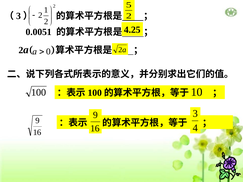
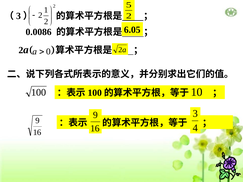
4.25: 4.25 -> 6.05
0.0051: 0.0051 -> 0.0086
